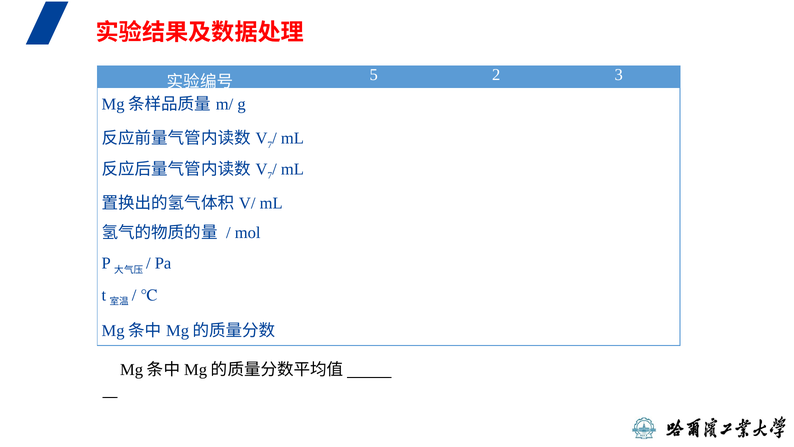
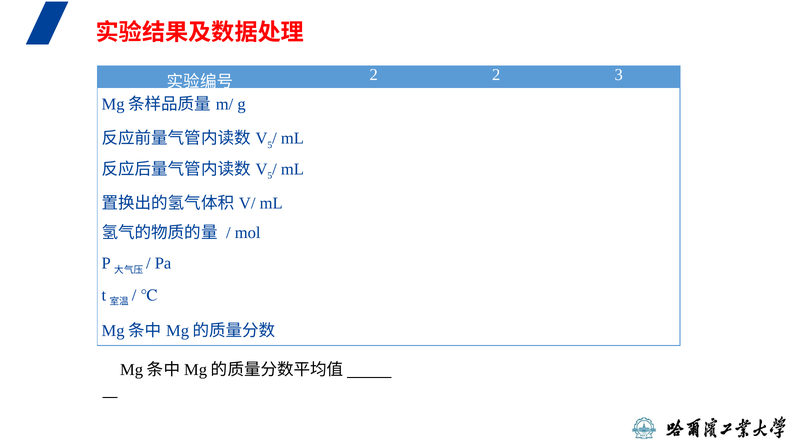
5 at (374, 75): 5 -> 2
7 at (270, 145): 7 -> 5
7 at (270, 176): 7 -> 5
